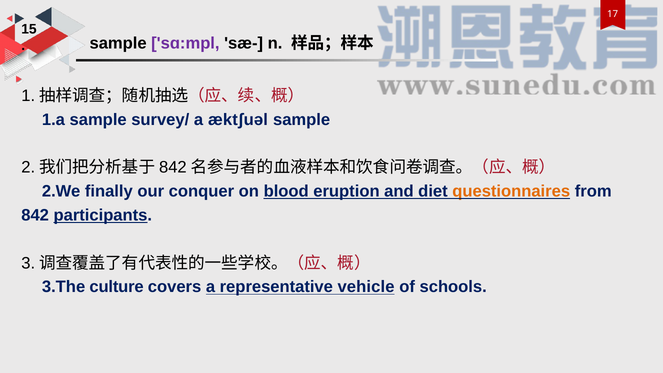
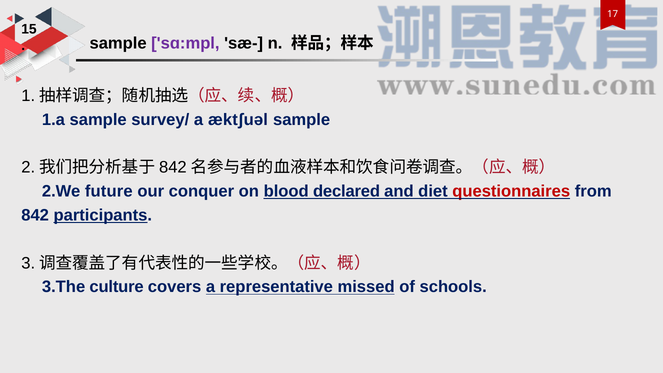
finally: finally -> future
eruption: eruption -> declared
questionnaires colour: orange -> red
vehicle: vehicle -> missed
